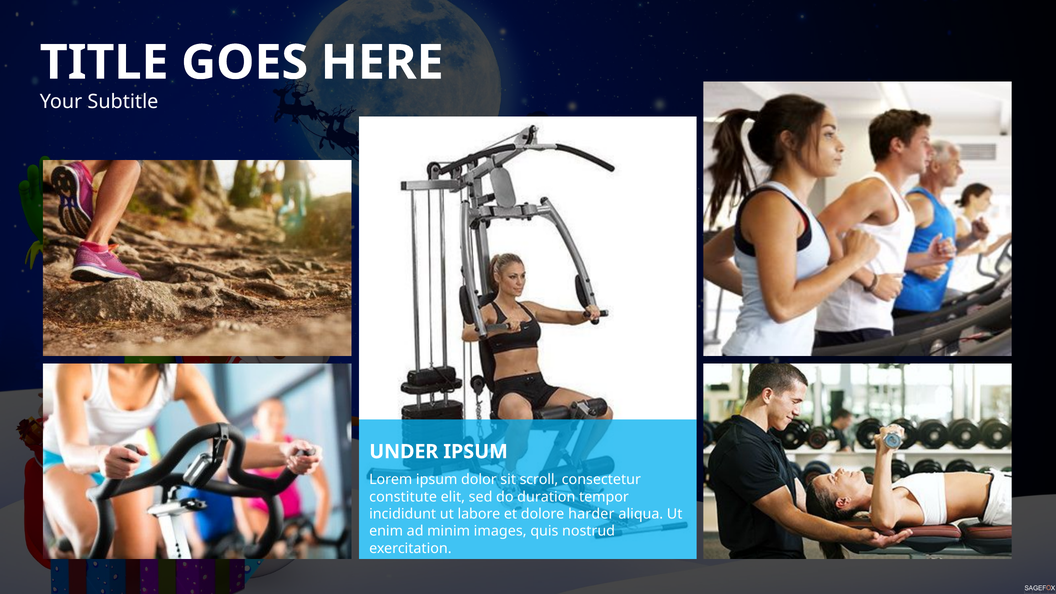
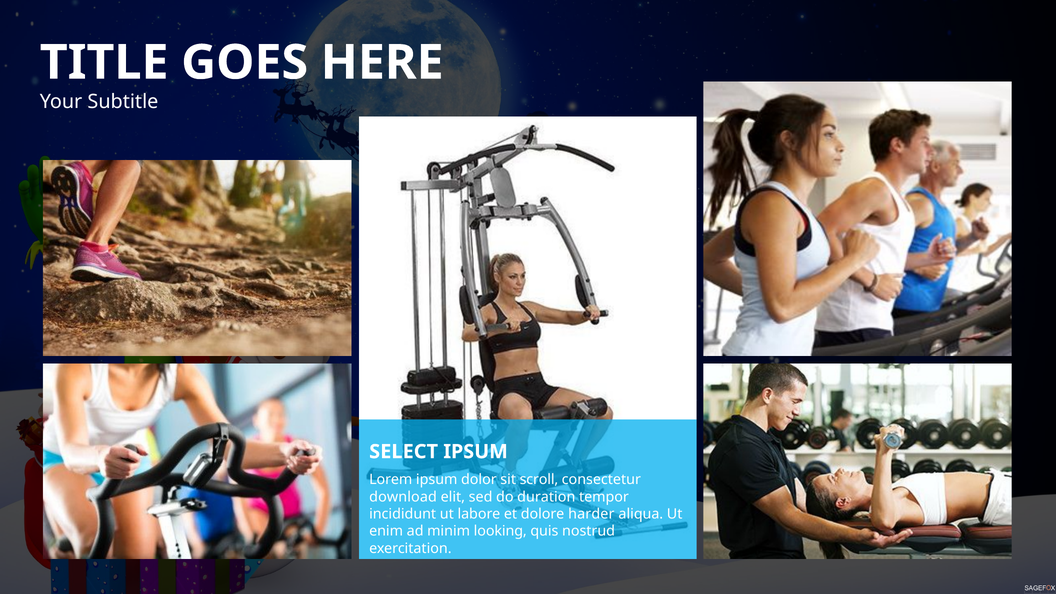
UNDER: UNDER -> SELECT
constitute: constitute -> download
images: images -> looking
